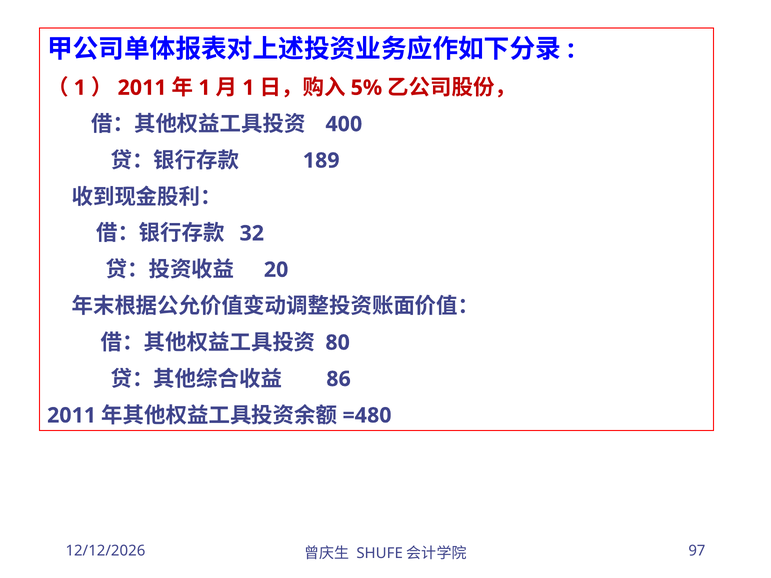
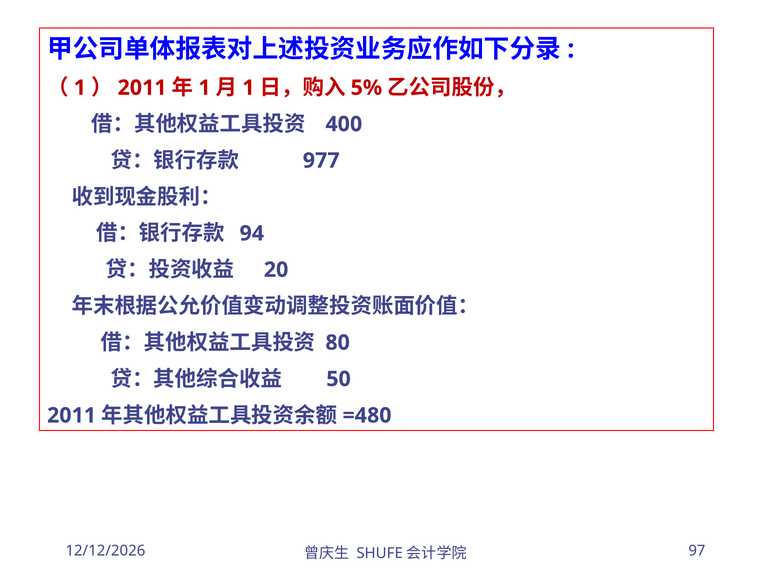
189: 189 -> 977
32: 32 -> 94
86: 86 -> 50
